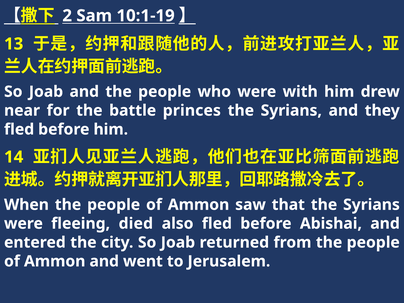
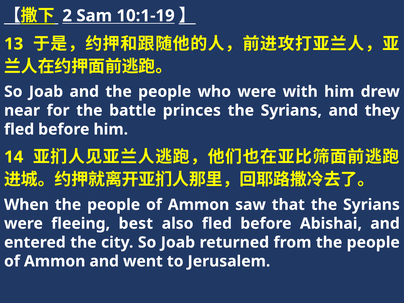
died: died -> best
